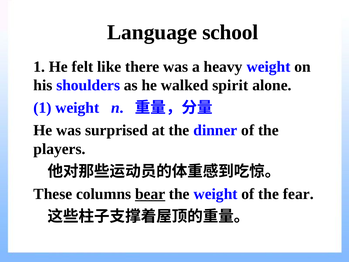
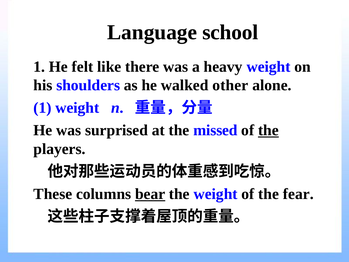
spirit: spirit -> other
dinner: dinner -> missed
the at (268, 130) underline: none -> present
